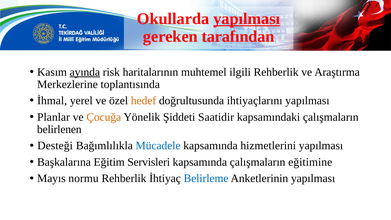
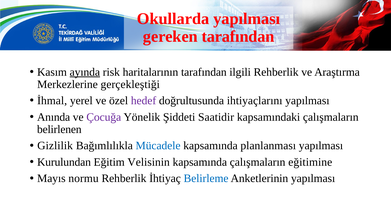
yapılması at (247, 19) underline: present -> none
haritalarının muhtemel: muhtemel -> tarafından
toplantısında: toplantısında -> gerçekleştiği
hedef colour: orange -> purple
Planlar: Planlar -> Anında
Çocuğa colour: orange -> purple
Desteği: Desteği -> Gizlilik
hizmetlerini: hizmetlerini -> planlanması
Başkalarına: Başkalarına -> Kurulundan
Servisleri: Servisleri -> Velisinin
